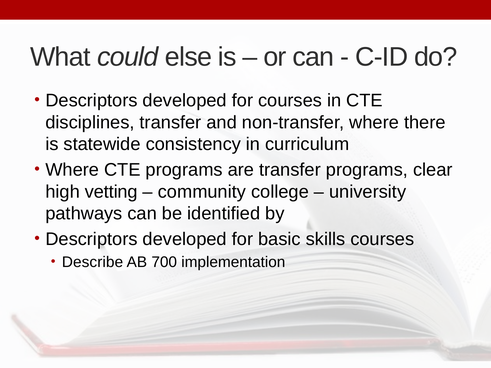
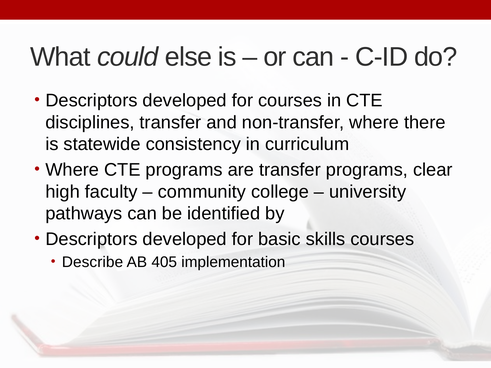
vetting: vetting -> faculty
700: 700 -> 405
